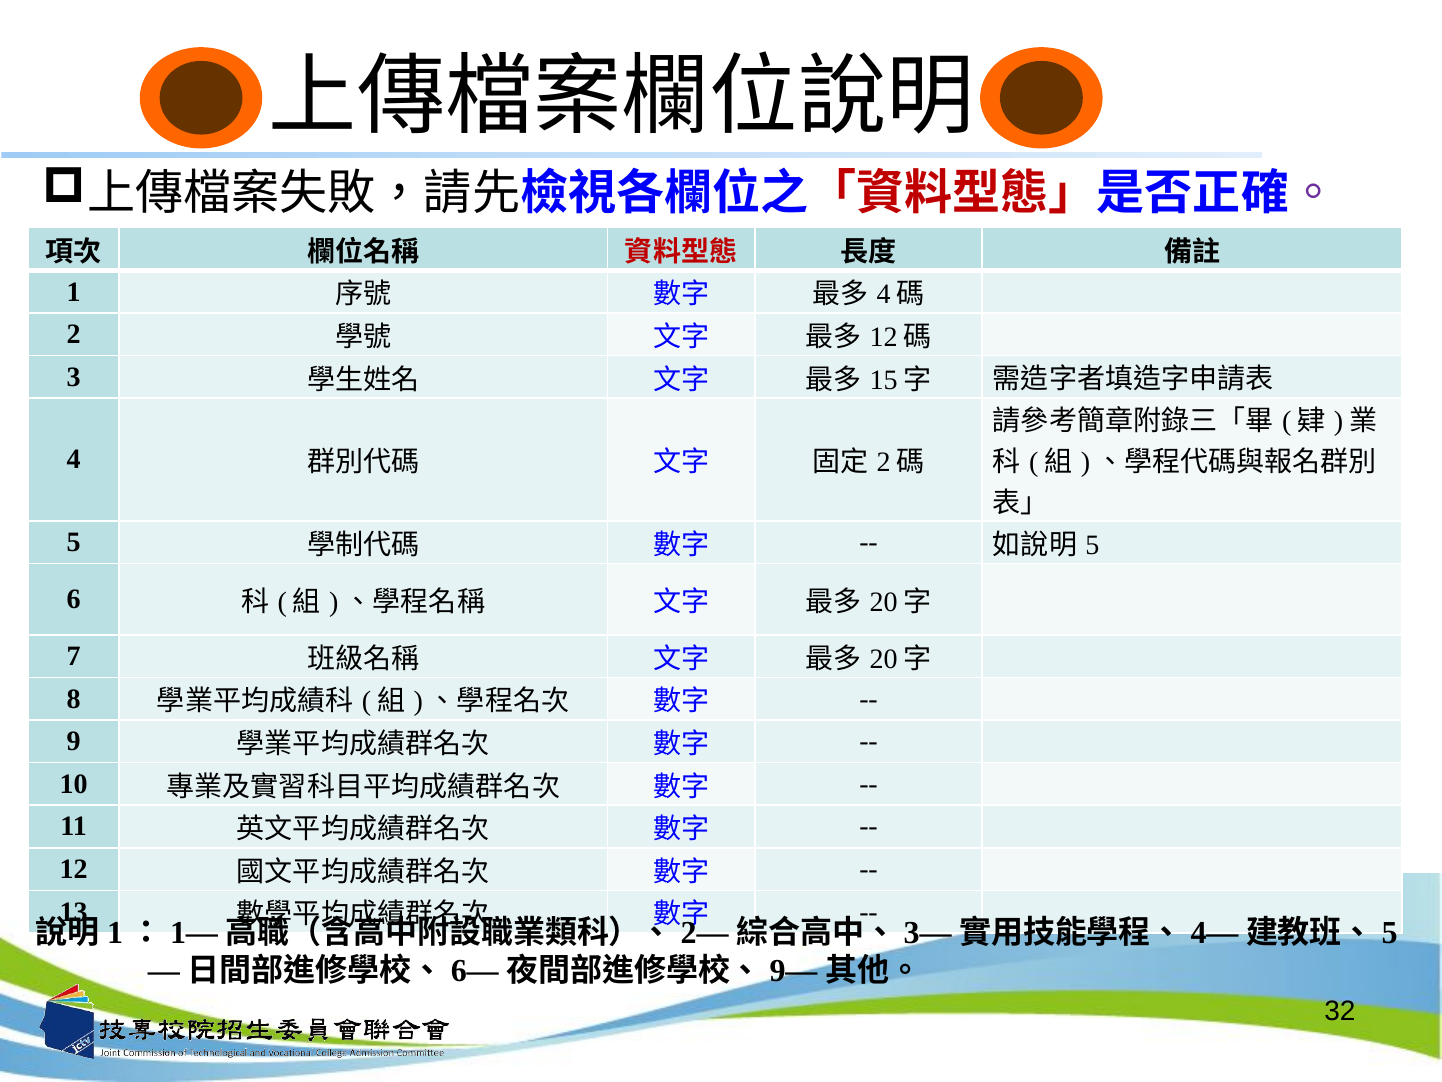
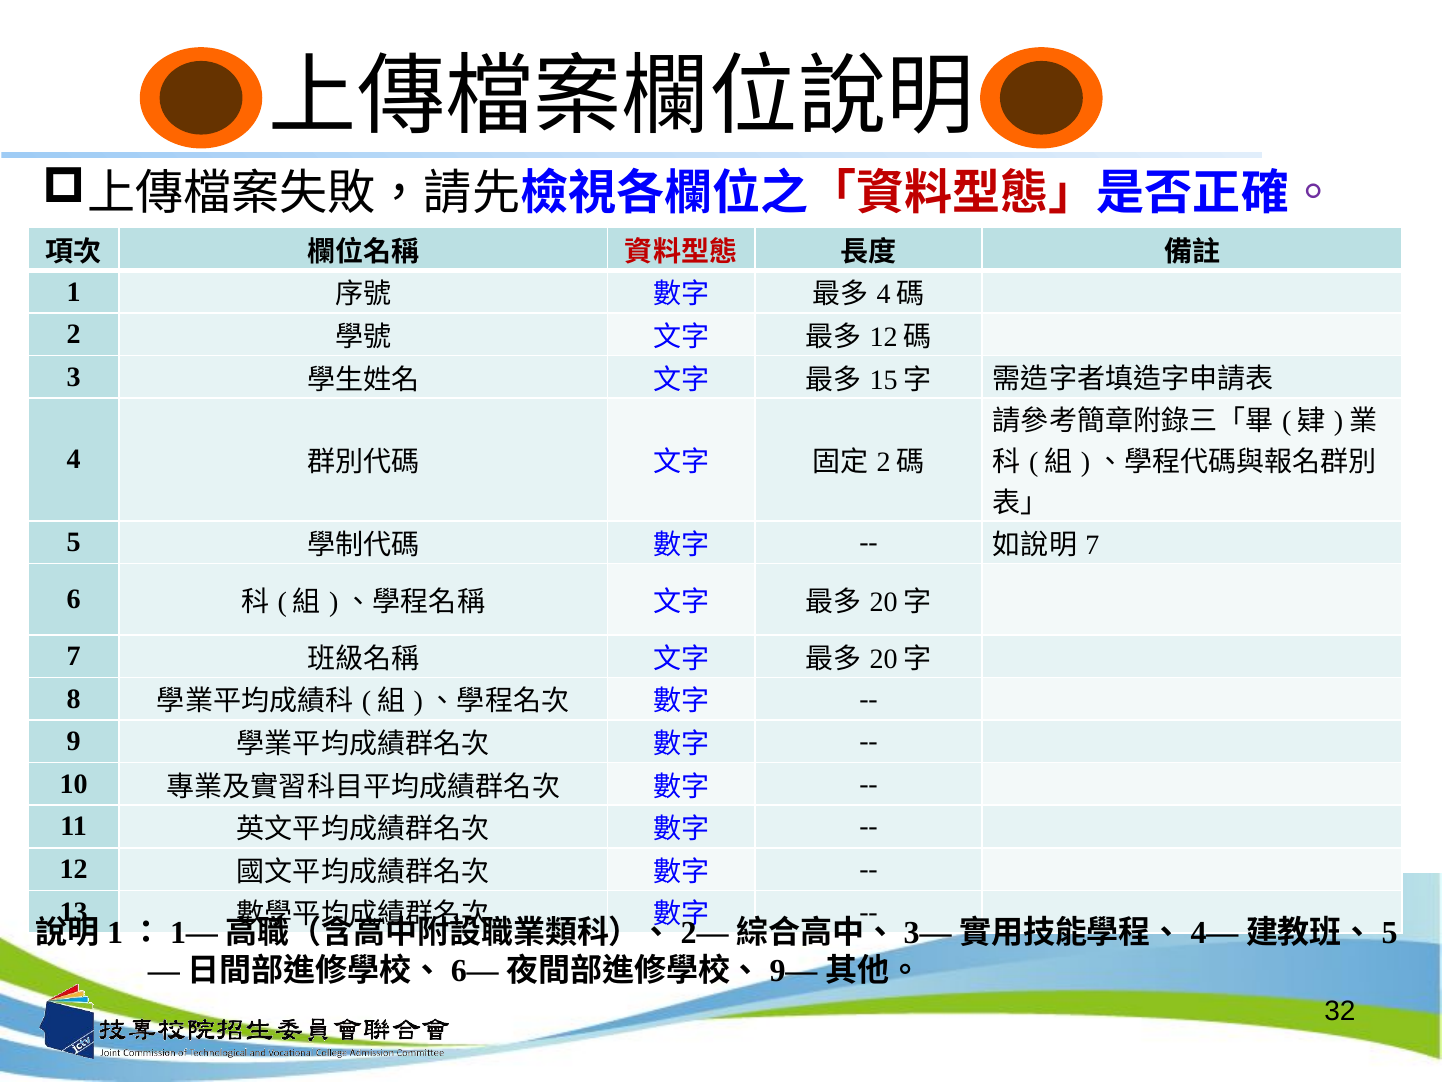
5 at (1092, 545): 5 -> 7
